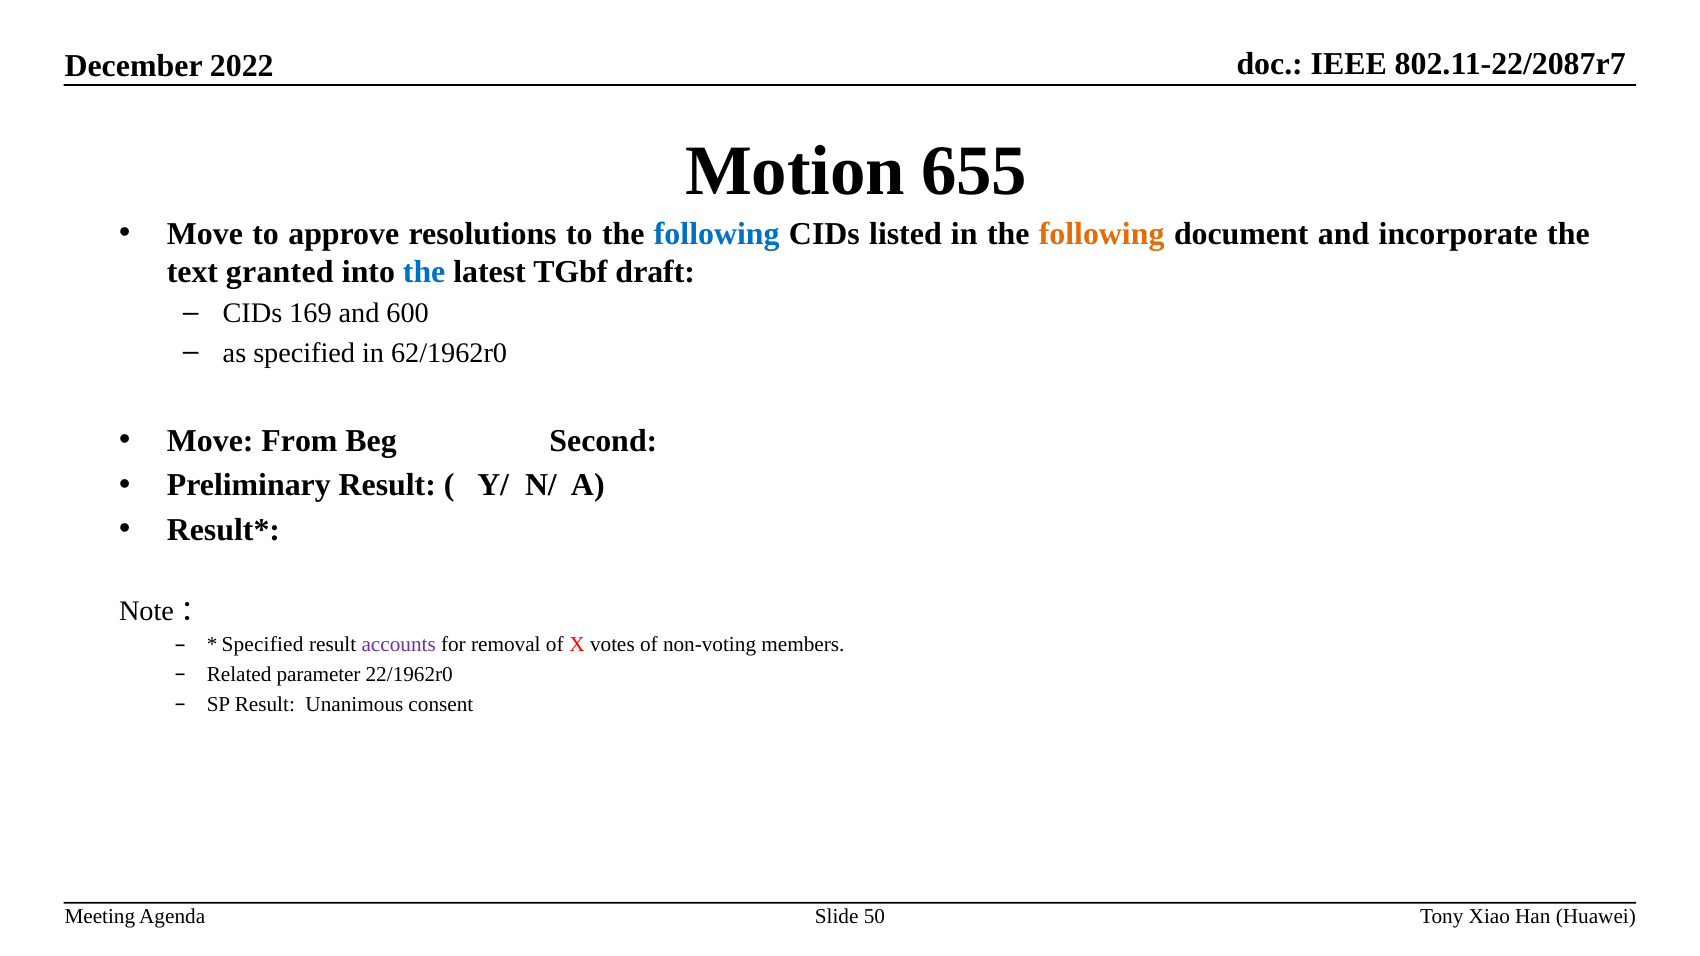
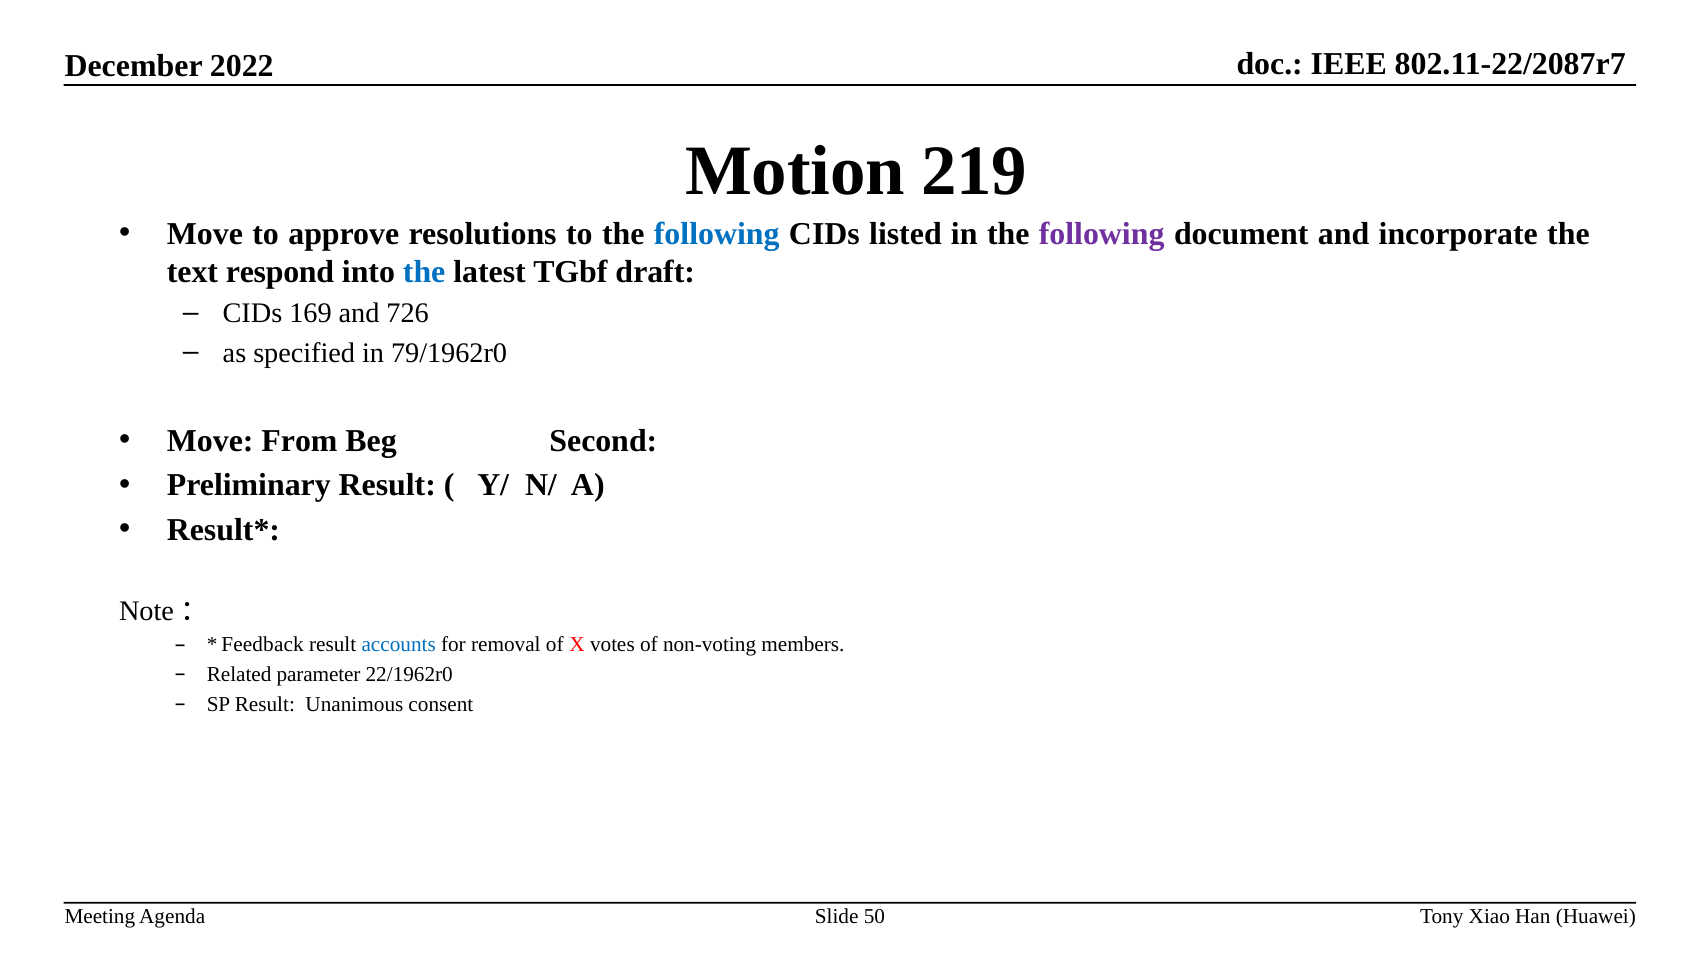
655: 655 -> 219
following at (1102, 234) colour: orange -> purple
granted: granted -> respond
600: 600 -> 726
62/1962r0: 62/1962r0 -> 79/1962r0
Specified at (263, 645): Specified -> Feedback
accounts colour: purple -> blue
